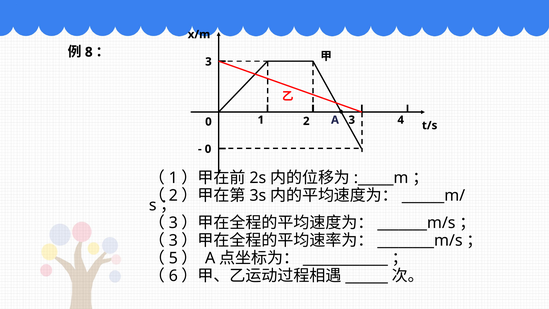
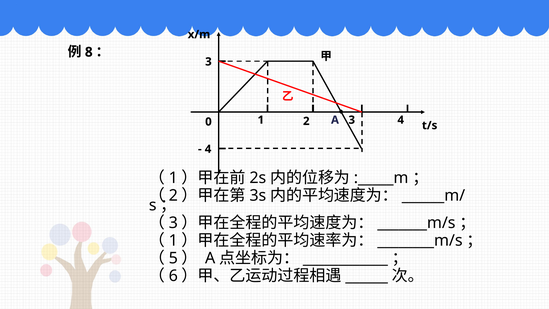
0 at (208, 149): 0 -> 4
3 at (173, 240): 3 -> 1
